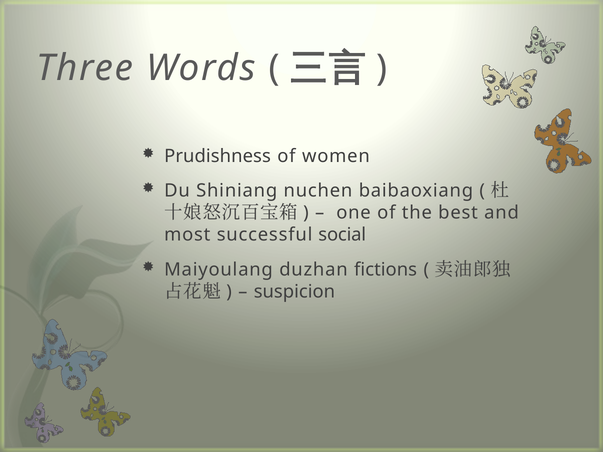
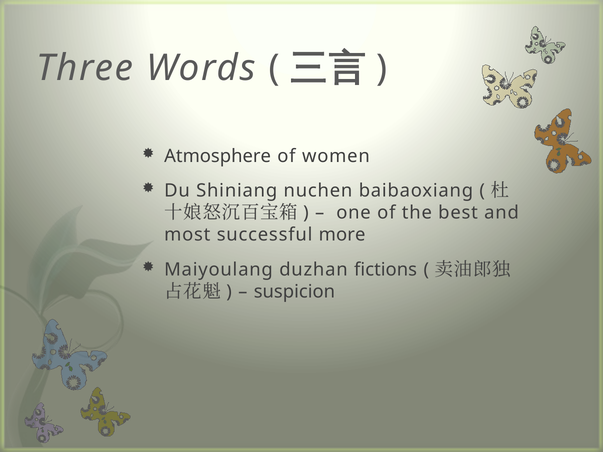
Prudishness: Prudishness -> Atmosphere
social: social -> more
